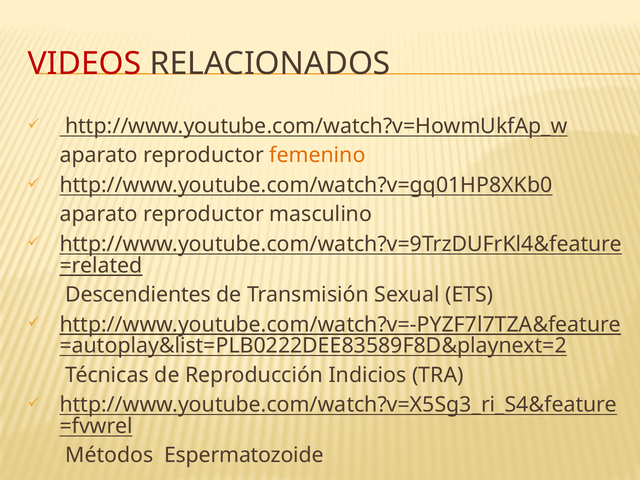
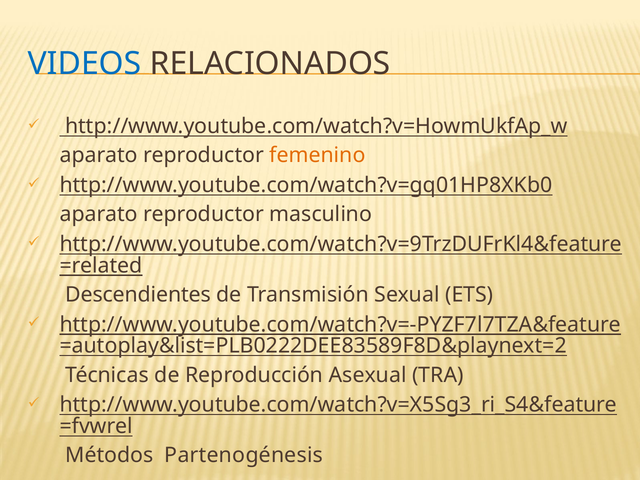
VIDEOS colour: red -> blue
Indicios: Indicios -> Asexual
Espermatozoide: Espermatozoide -> Partenogénesis
